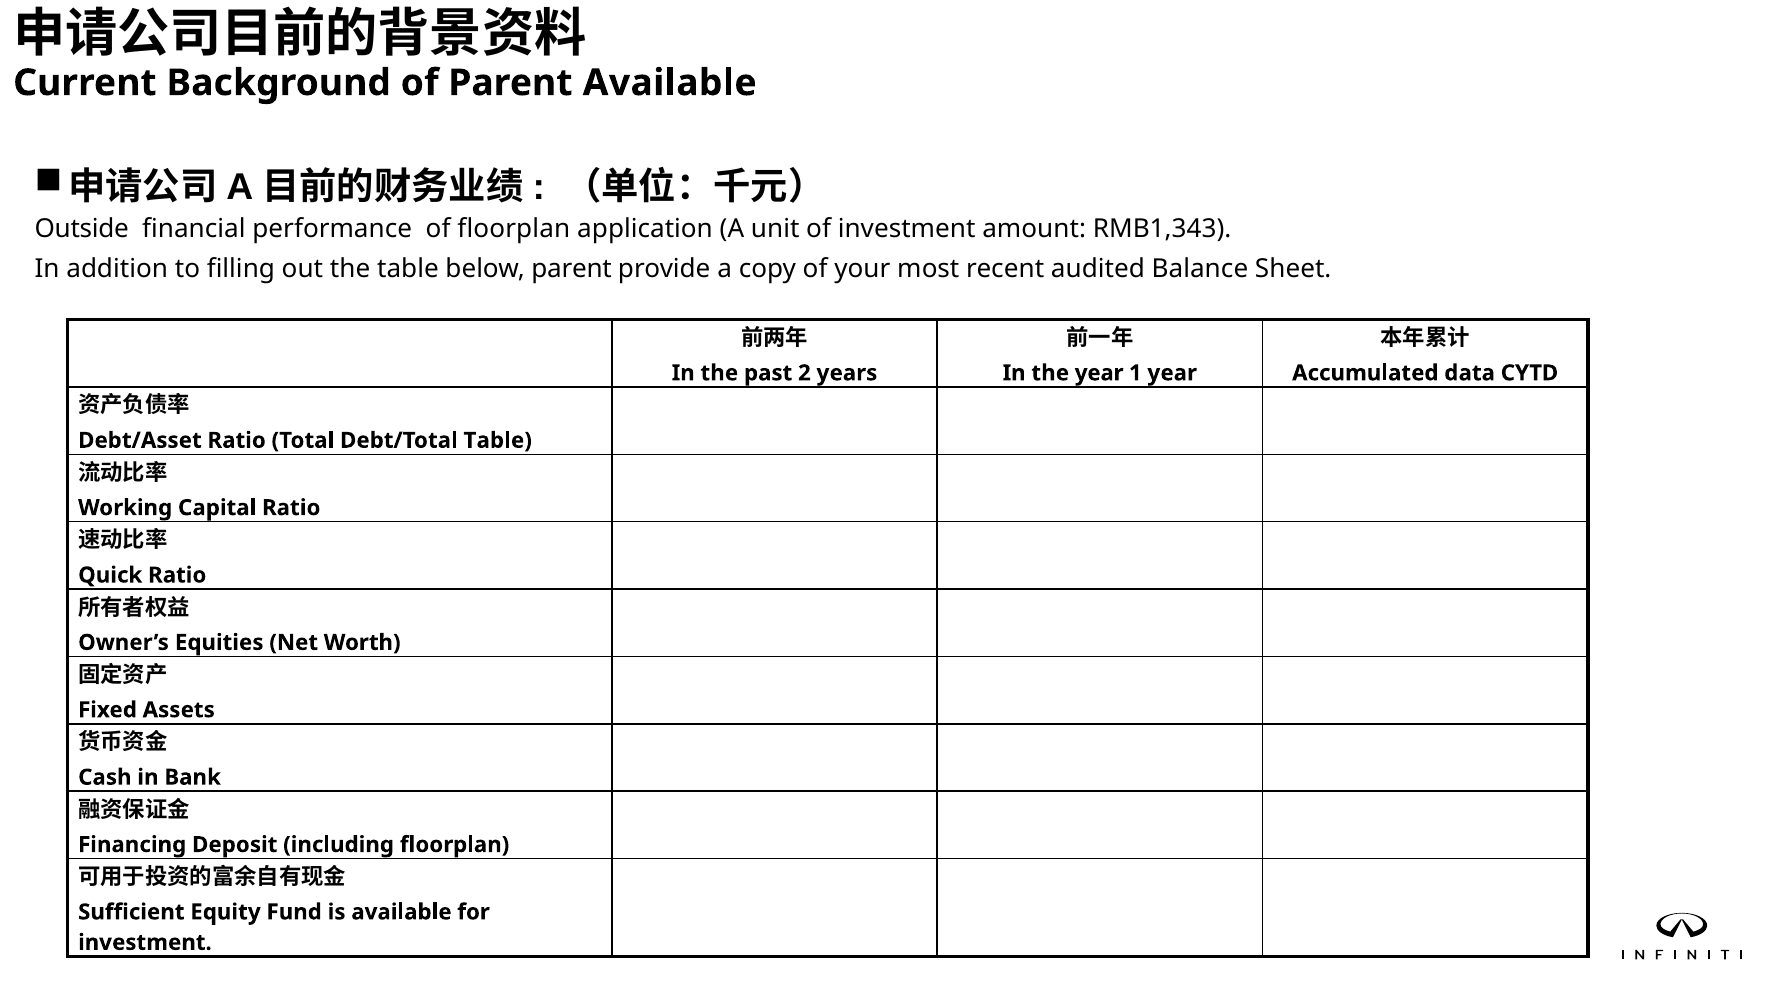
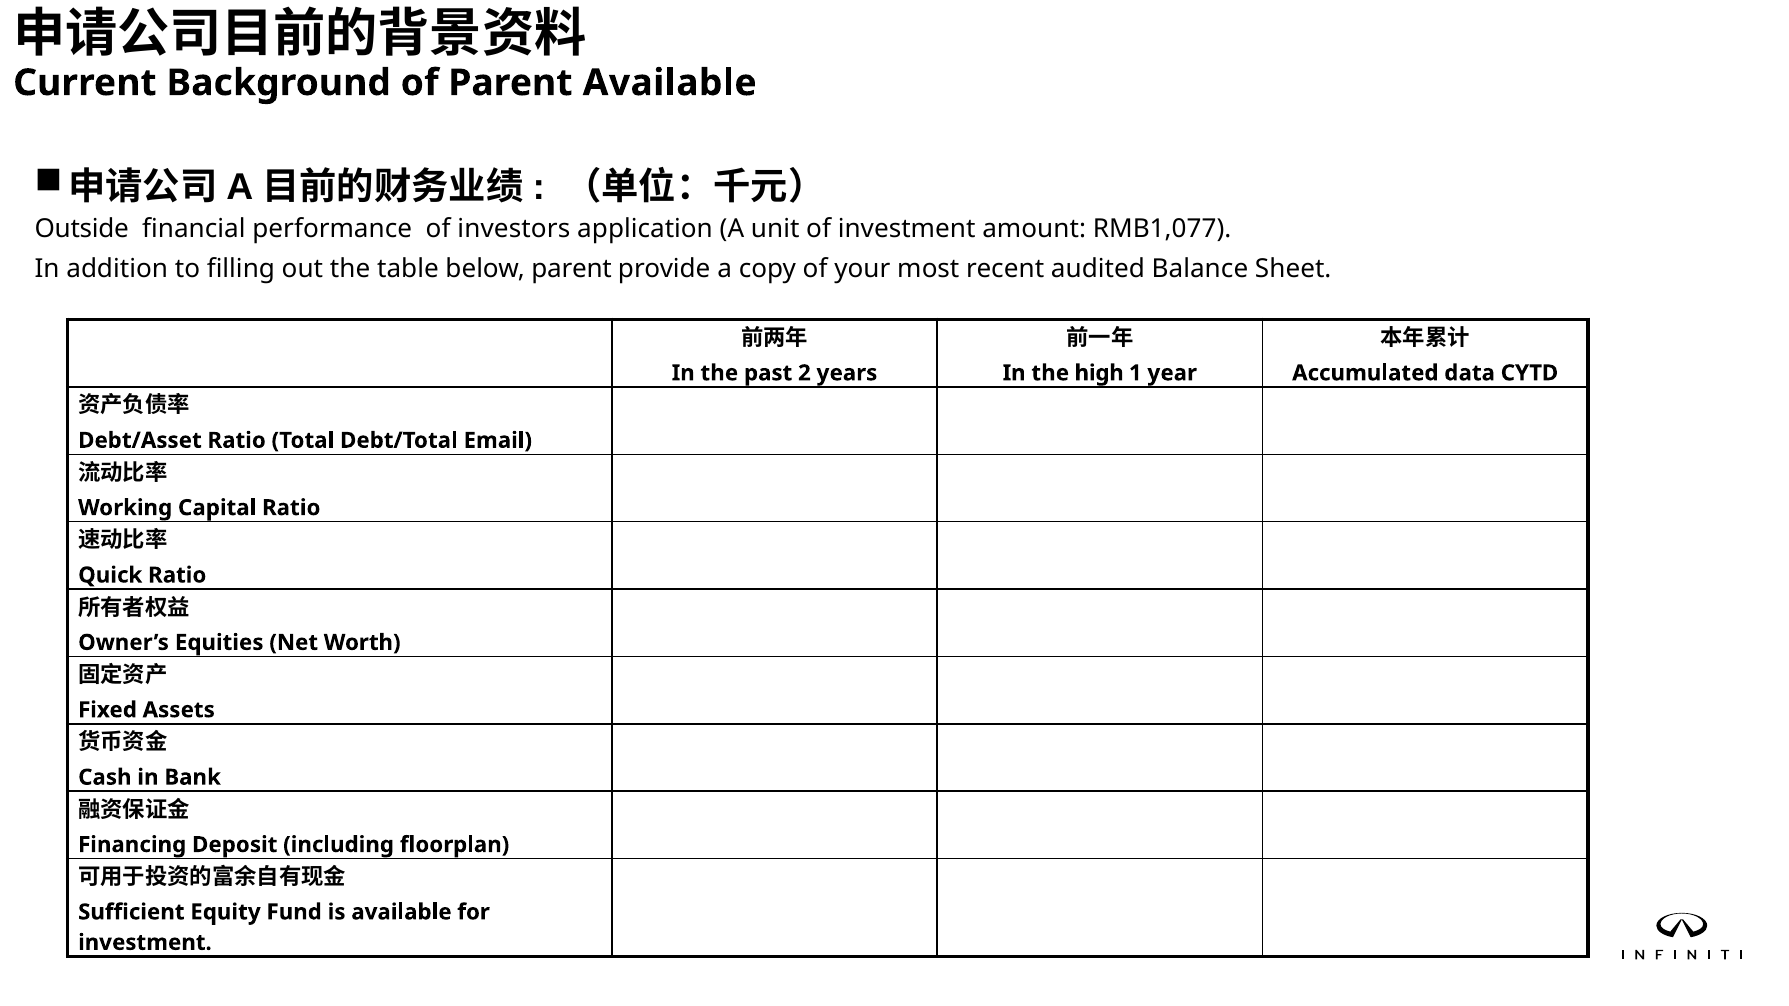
of floorplan: floorplan -> investors
RMB1,343: RMB1,343 -> RMB1,077
the year: year -> high
Debt/Total Table: Table -> Email
